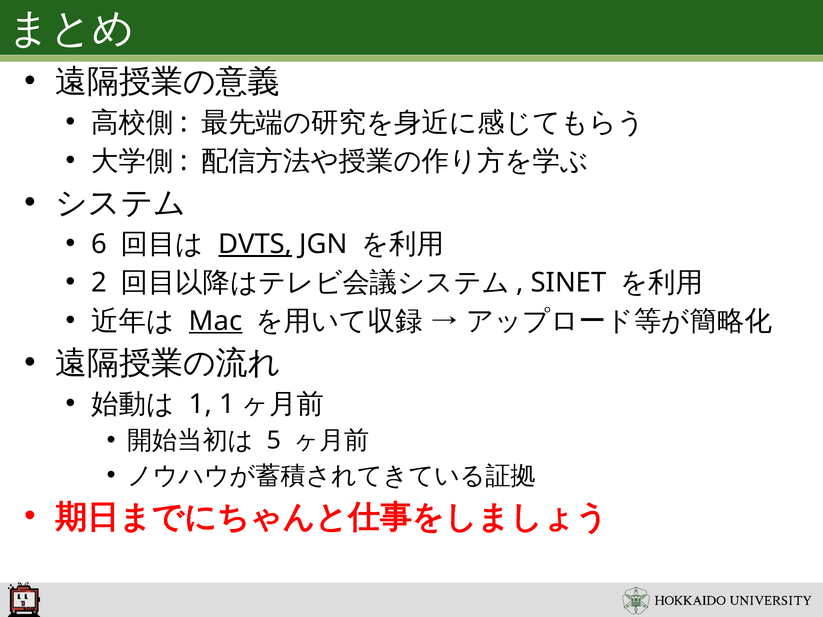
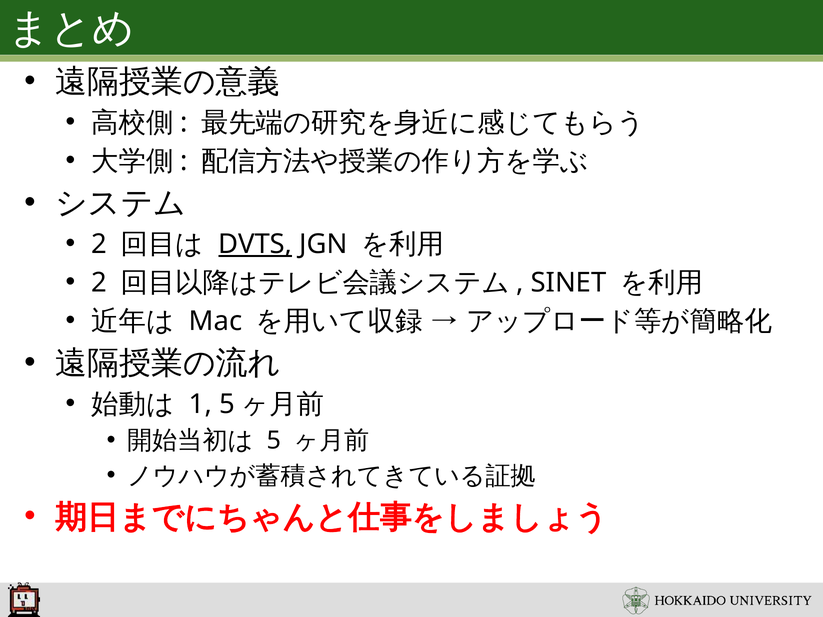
6 at (99, 244): 6 -> 2
Mac underline: present -> none
1 1: 1 -> 5
